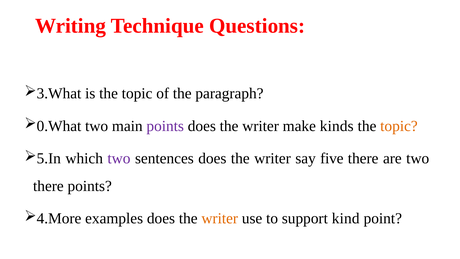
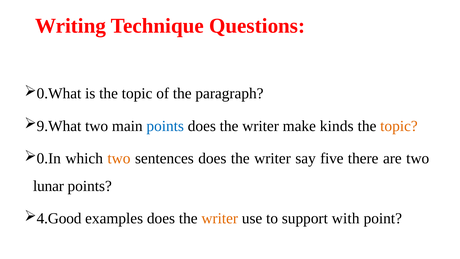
3.What: 3.What -> 0.What
0.What: 0.What -> 9.What
points at (165, 126) colour: purple -> blue
5.In: 5.In -> 0.In
two at (119, 158) colour: purple -> orange
there at (48, 186): there -> lunar
4.More: 4.More -> 4.Good
kind: kind -> with
